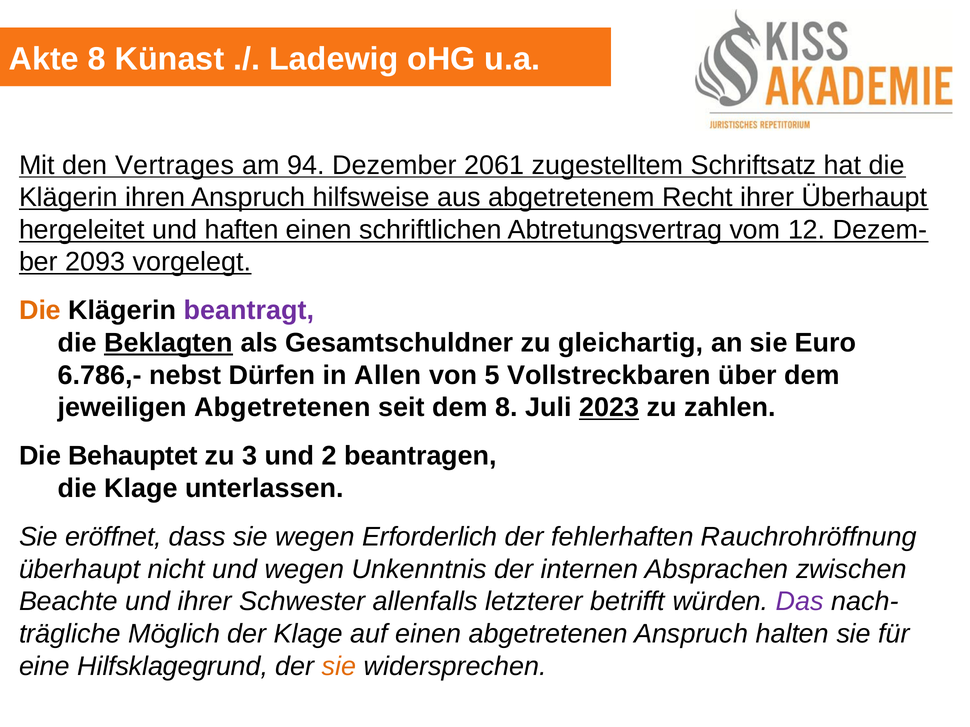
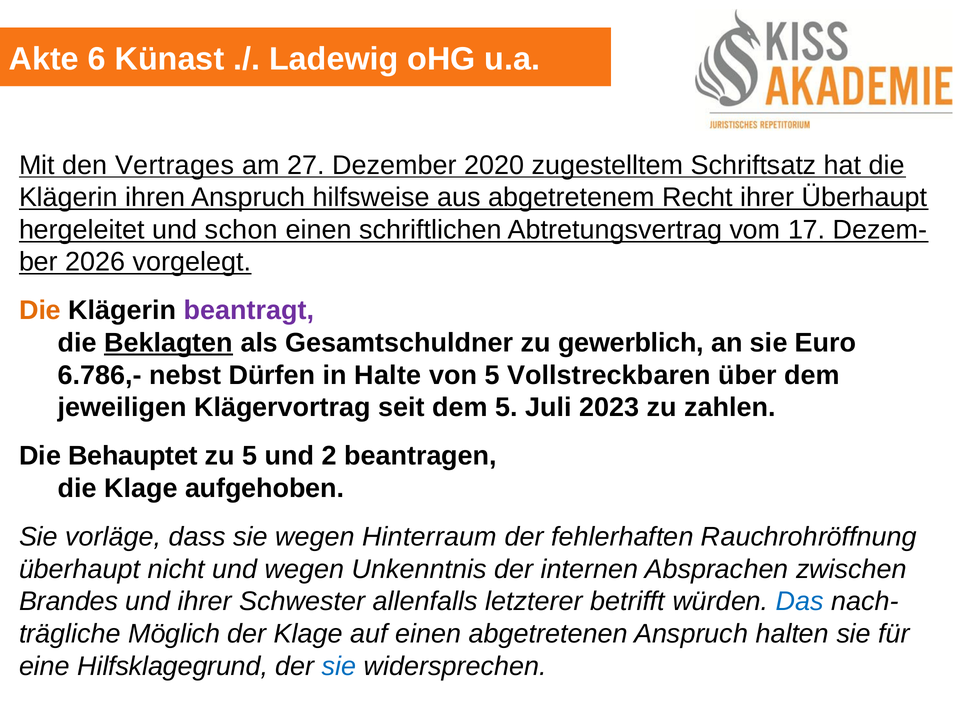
Akte 8: 8 -> 6
94: 94 -> 27
2061: 2061 -> 2020
haften: haften -> schon
12: 12 -> 17
2093: 2093 -> 2026
gleichartig: gleichartig -> gewerblich
Allen: Allen -> Halte
jeweiligen Abgetretenen: Abgetretenen -> Klägervortrag
dem 8: 8 -> 5
2023 underline: present -> none
zu 3: 3 -> 5
unterlassen: unterlassen -> aufgehoben
eröffnet: eröffnet -> vorläge
Erforderlich: Erforderlich -> Hinterraum
Beachte: Beachte -> Brandes
Das colour: purple -> blue
sie at (339, 667) colour: orange -> blue
